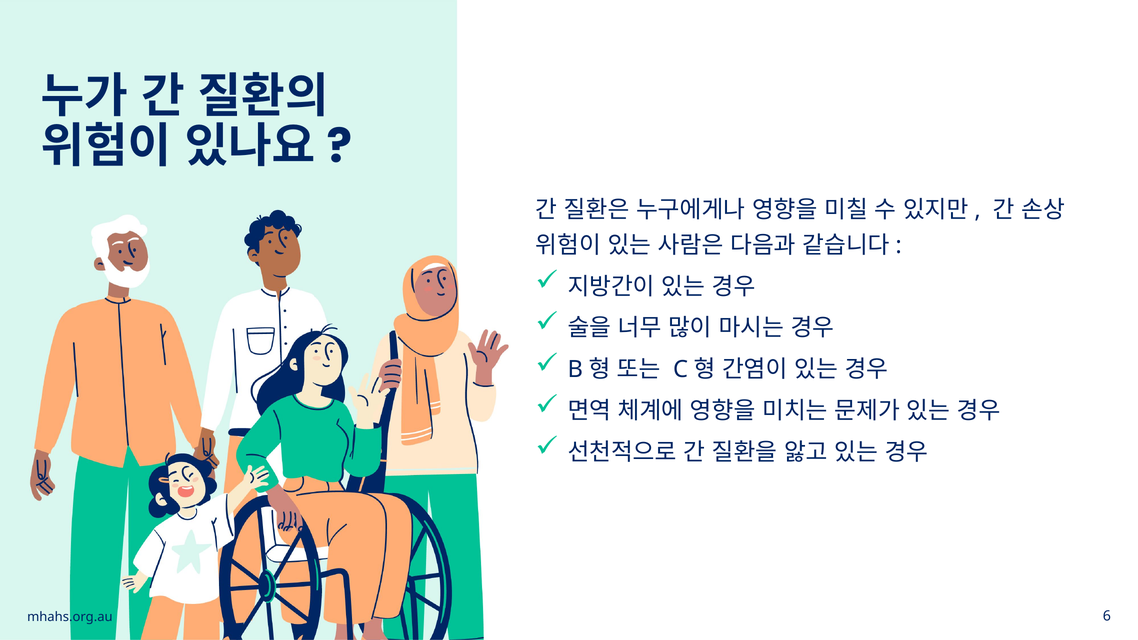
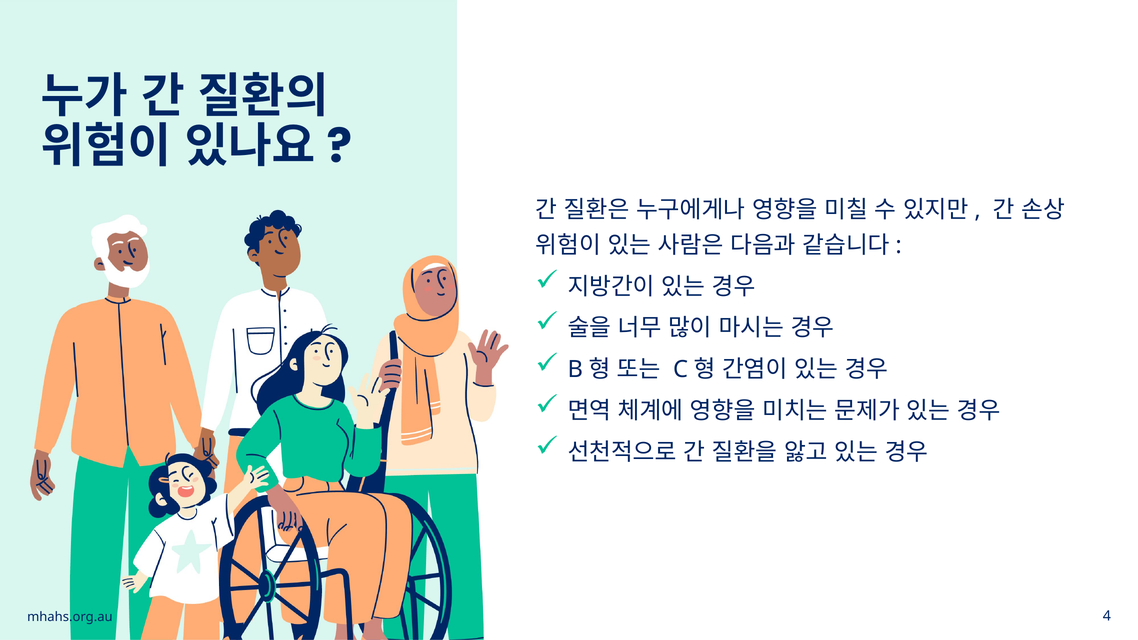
6: 6 -> 4
